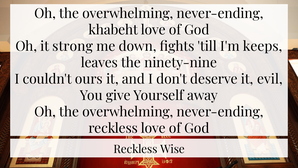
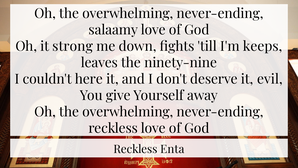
khabeht: khabeht -> salaamy
ours: ours -> here
Wise: Wise -> Enta
